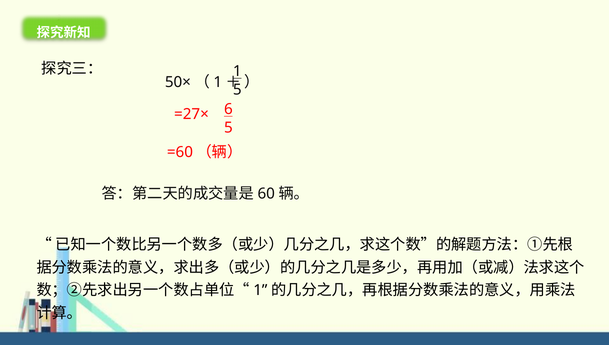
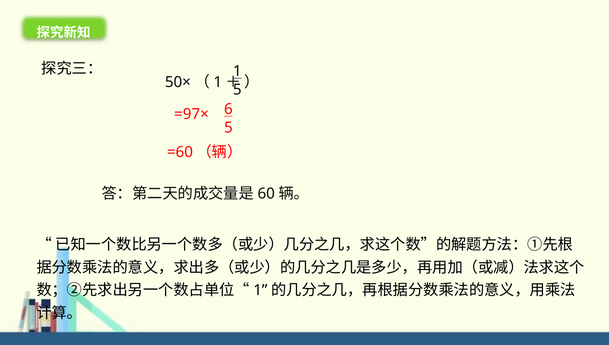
=27×: =27× -> =97×
